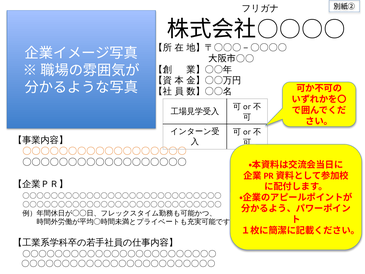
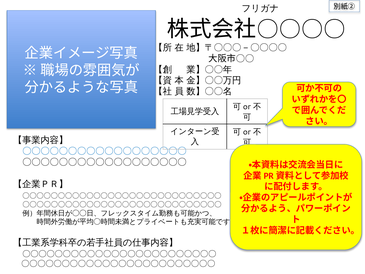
〇〇〇〇〇〇〇〇〇〇〇〇〇〇〇〇〇〇 at (104, 151) colour: orange -> blue
